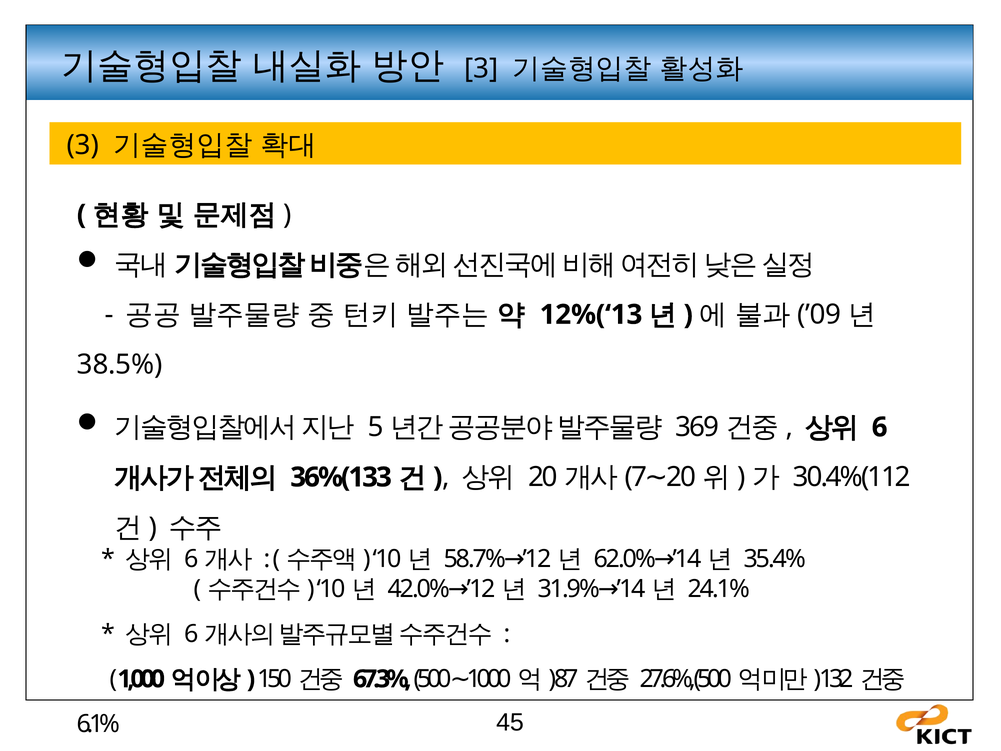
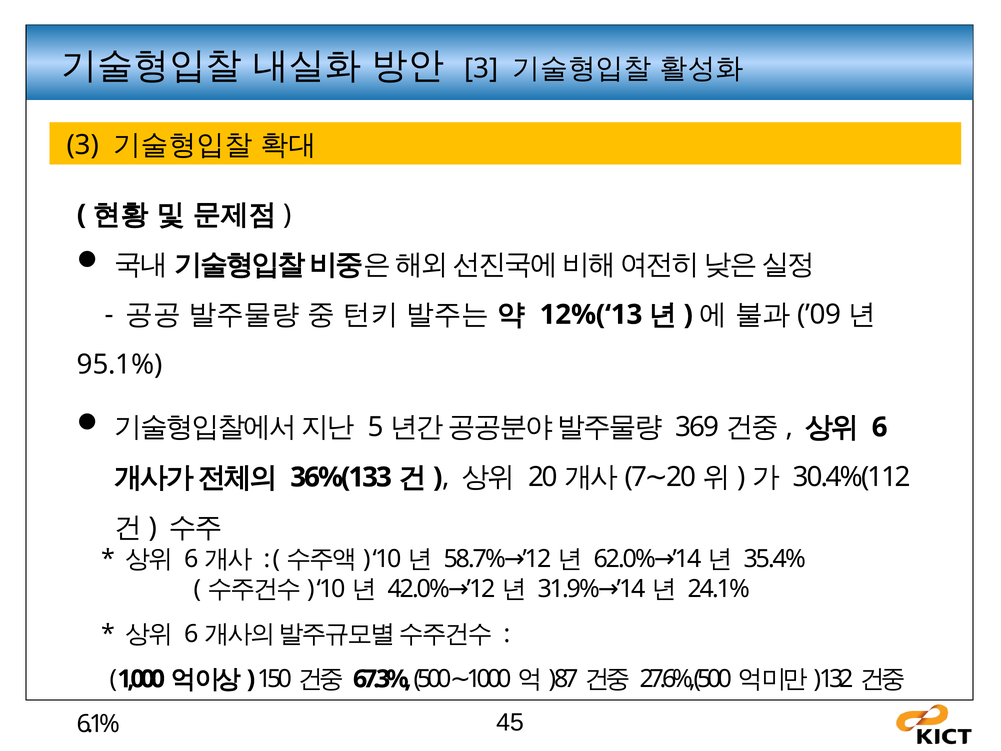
38.5%: 38.5% -> 95.1%
